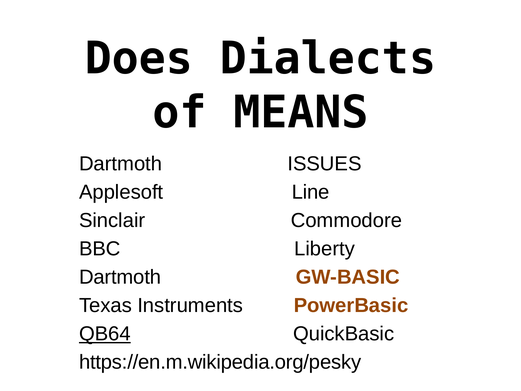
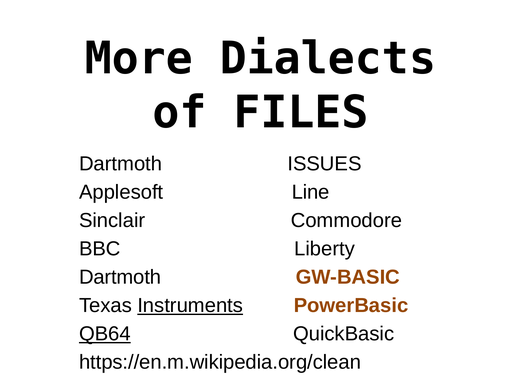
Does: Does -> More
MEANS: MEANS -> FILES
Instruments underline: none -> present
https://en.m.wikipedia.org/pesky: https://en.m.wikipedia.org/pesky -> https://en.m.wikipedia.org/clean
